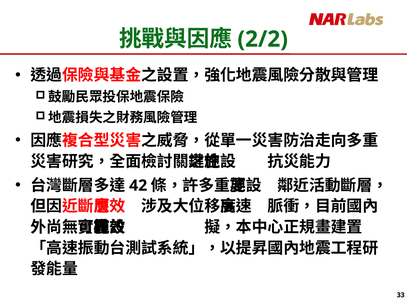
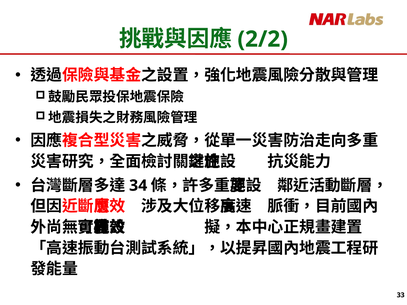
42: 42 -> 34
